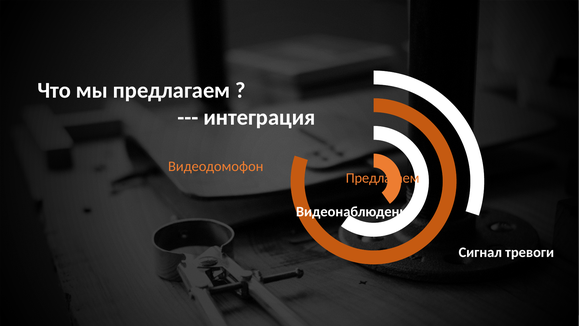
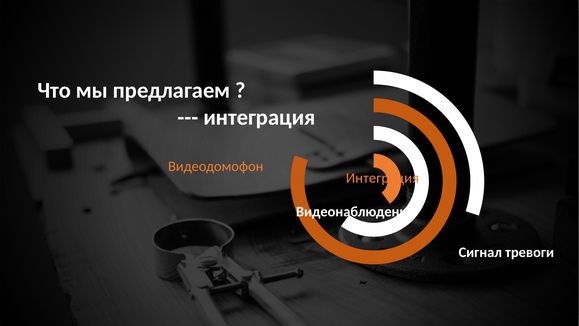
Предлагаем at (383, 178): Предлагаем -> Интеграция
